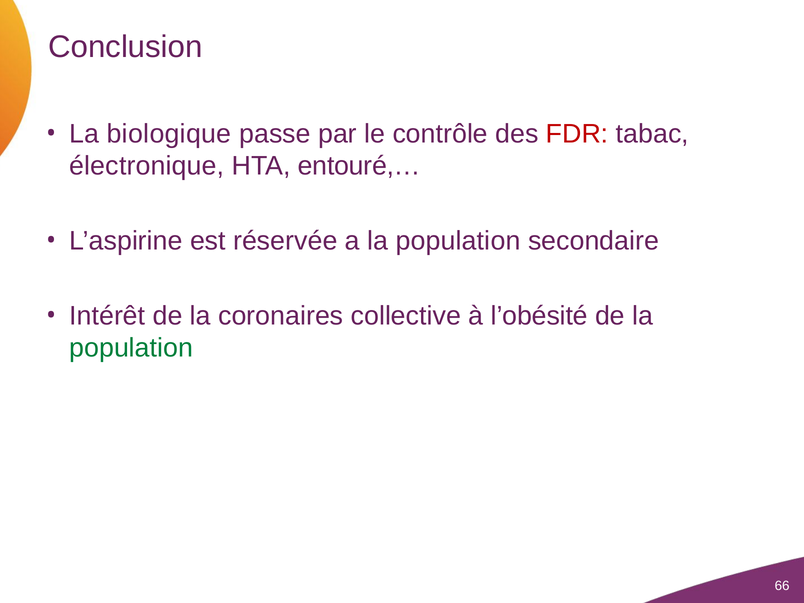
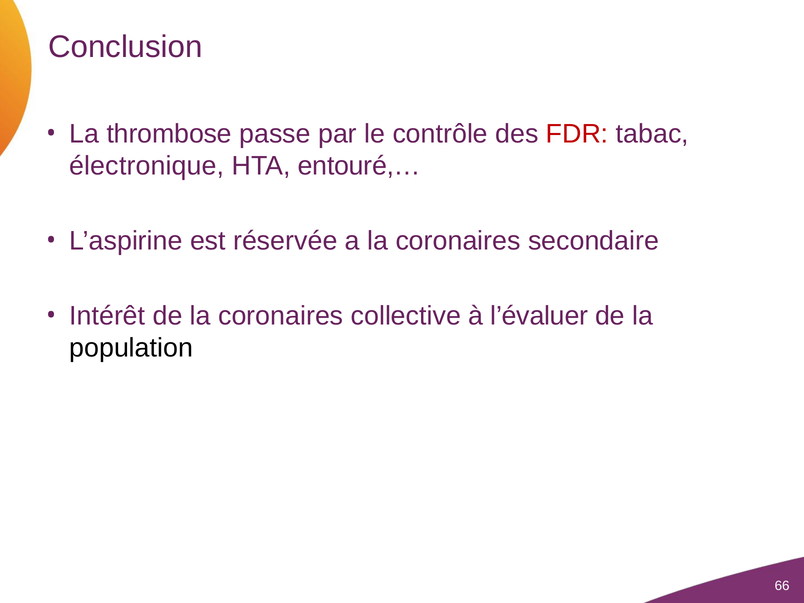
biologique: biologique -> thrombose
a la population: population -> coronaires
l’obésité: l’obésité -> l’évaluer
population at (131, 348) colour: green -> black
